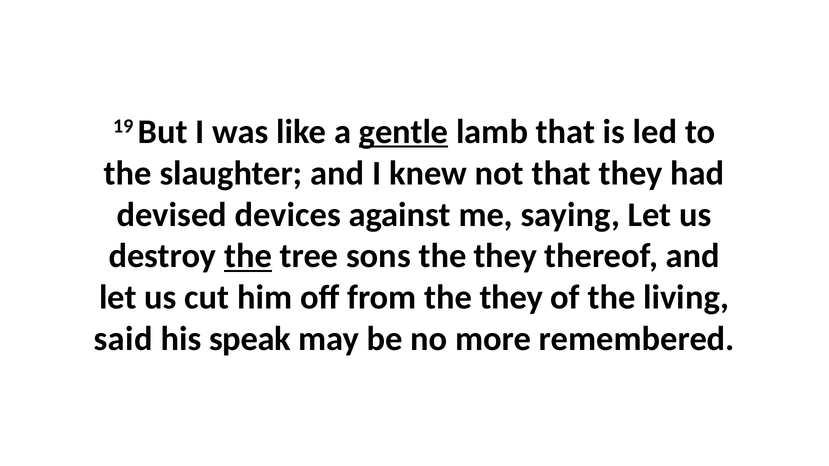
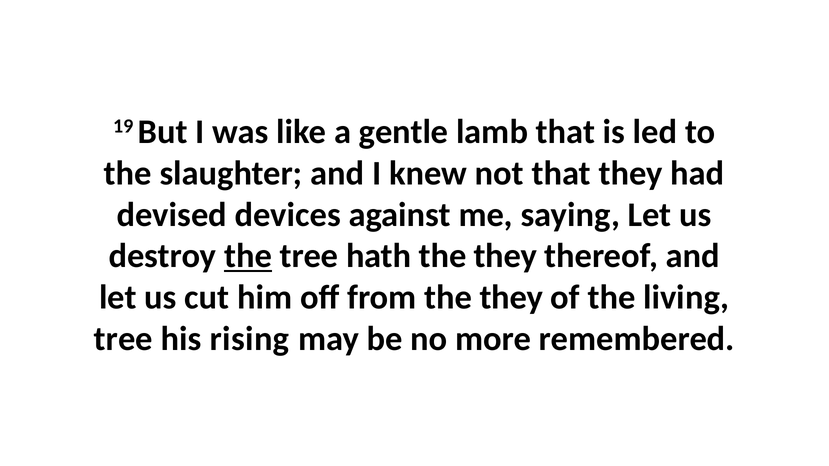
gentle underline: present -> none
sons: sons -> hath
said at (123, 339): said -> tree
speak: speak -> rising
